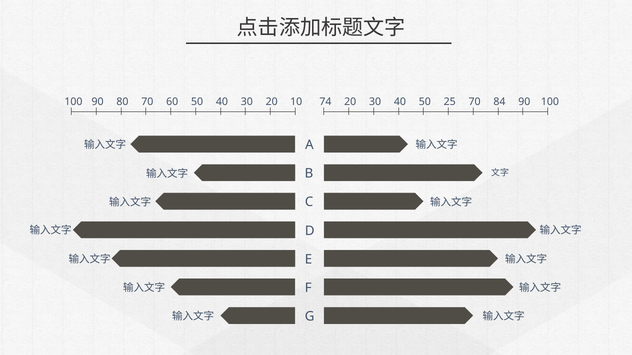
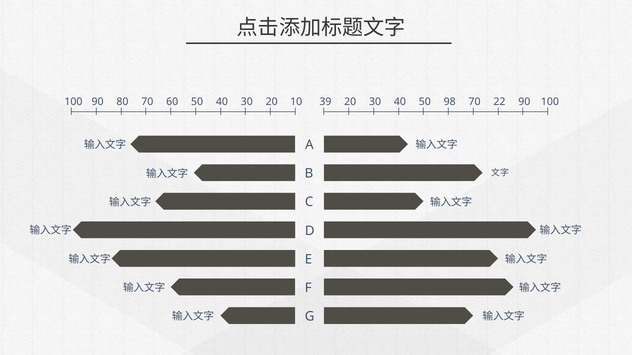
74: 74 -> 39
25: 25 -> 98
84: 84 -> 22
